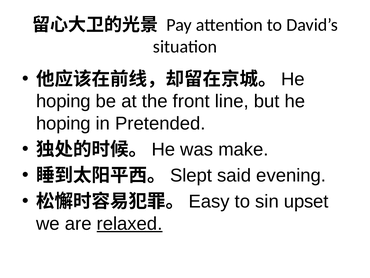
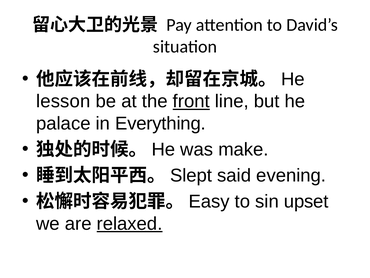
hoping at (63, 101): hoping -> lesson
front underline: none -> present
hoping at (63, 123): hoping -> palace
Pretended: Pretended -> Everything
